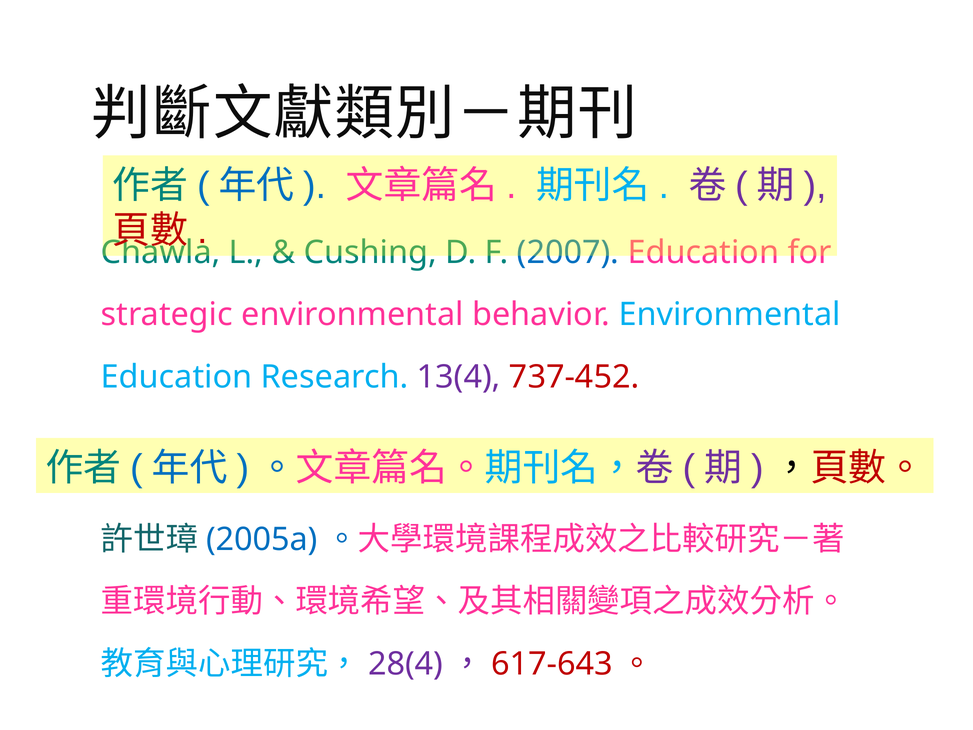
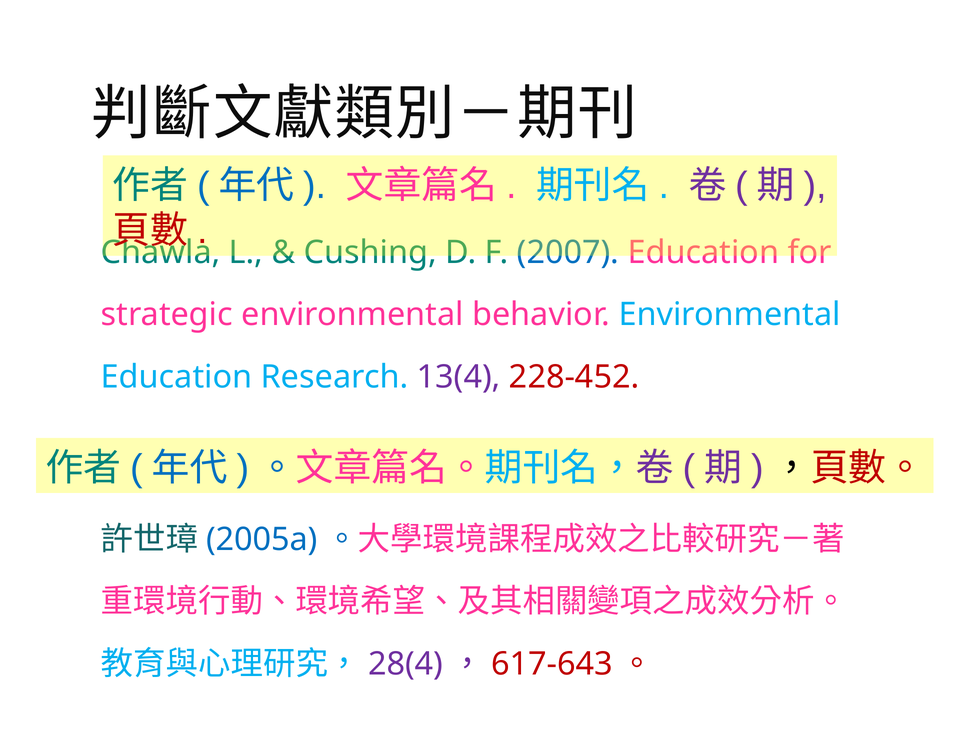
737-452: 737-452 -> 228-452
